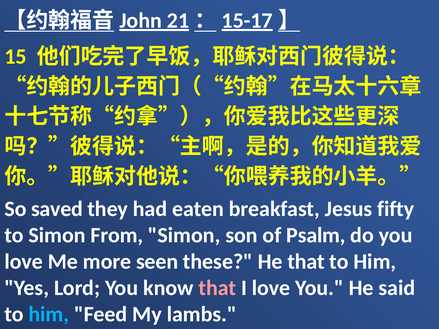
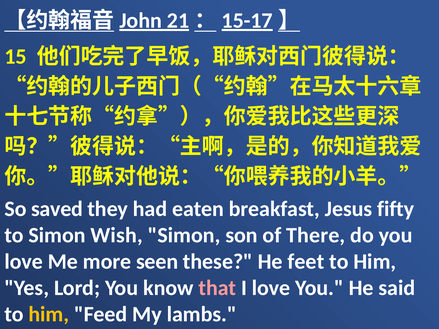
From: From -> Wish
Psalm: Psalm -> There
He that: that -> feet
him at (49, 315) colour: light blue -> yellow
